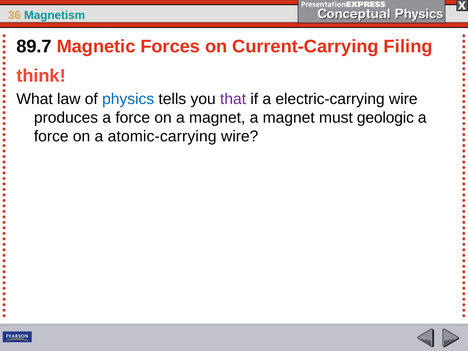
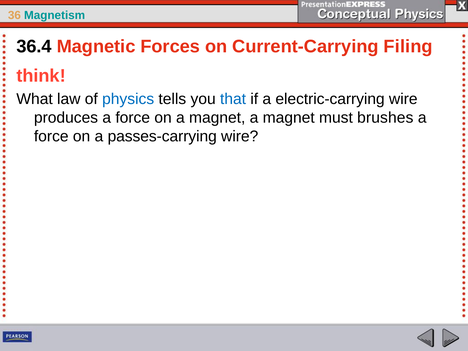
89.7: 89.7 -> 36.4
that colour: purple -> blue
geologic: geologic -> brushes
atomic-carrying: atomic-carrying -> passes-carrying
